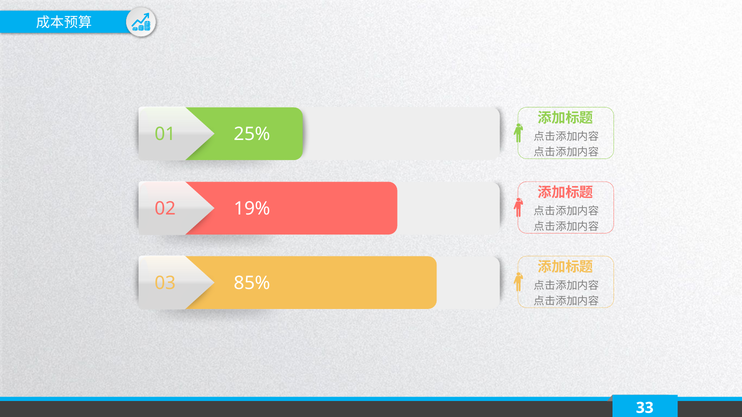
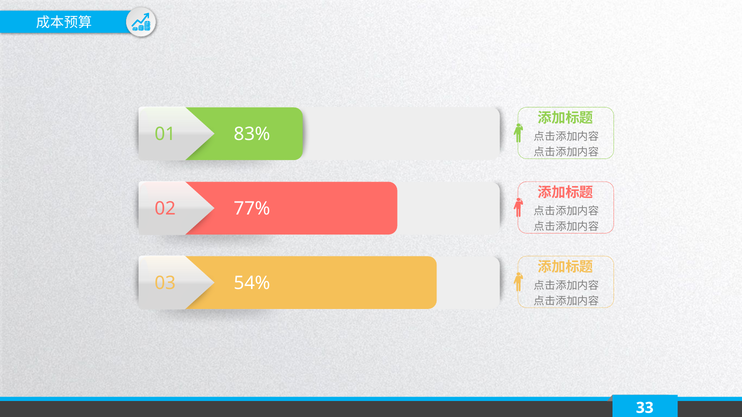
25%: 25% -> 83%
19%: 19% -> 77%
85%: 85% -> 54%
